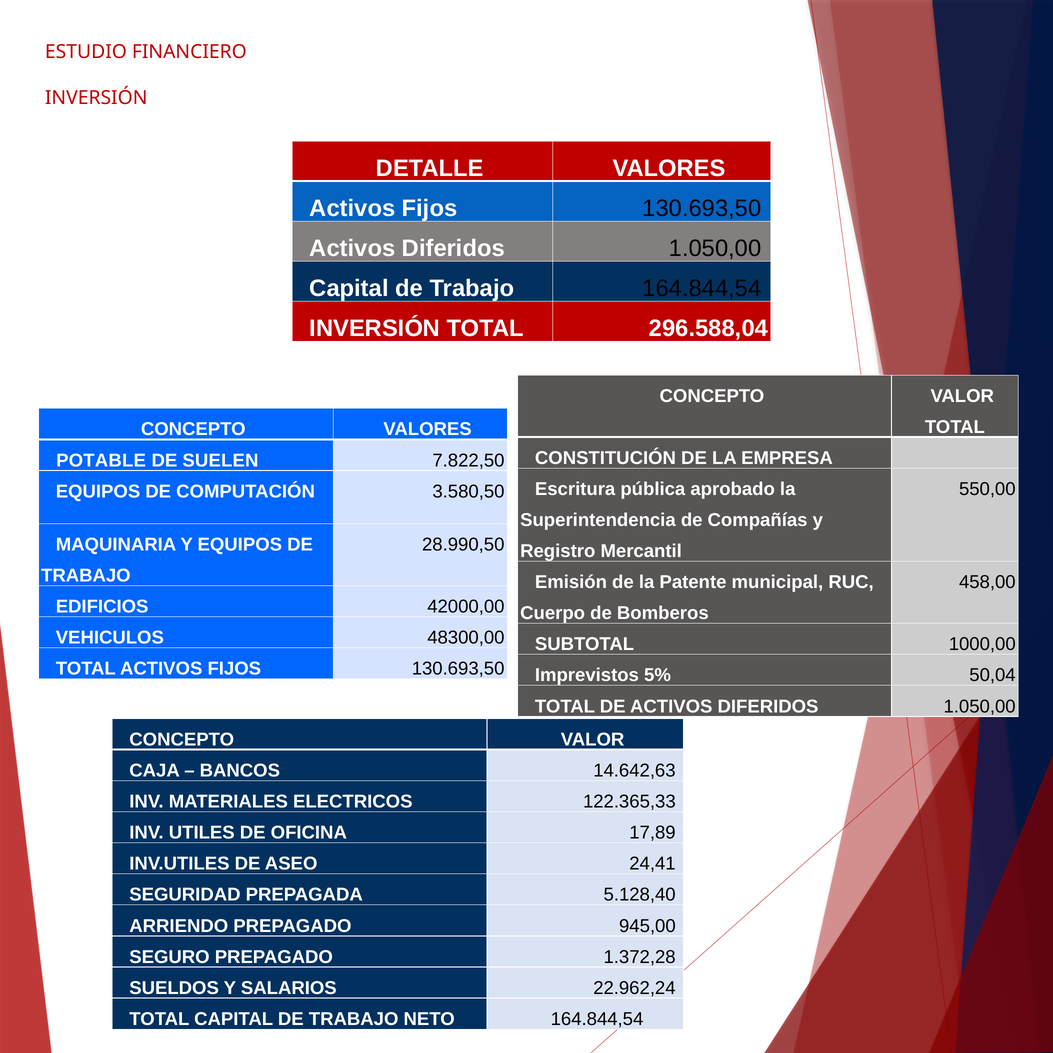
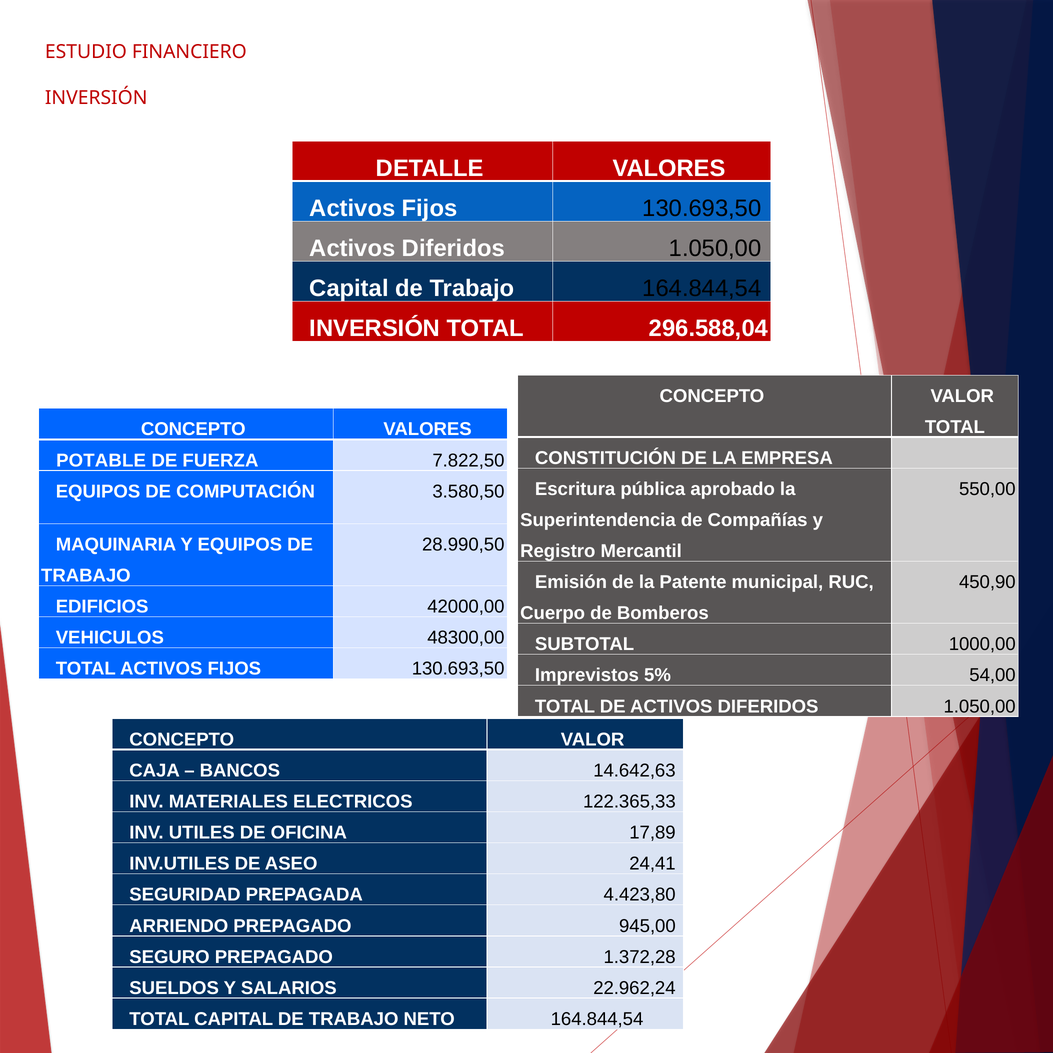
SUELEN: SUELEN -> FUERZA
458,00: 458,00 -> 450,90
50,04: 50,04 -> 54,00
5.128,40: 5.128,40 -> 4.423,80
